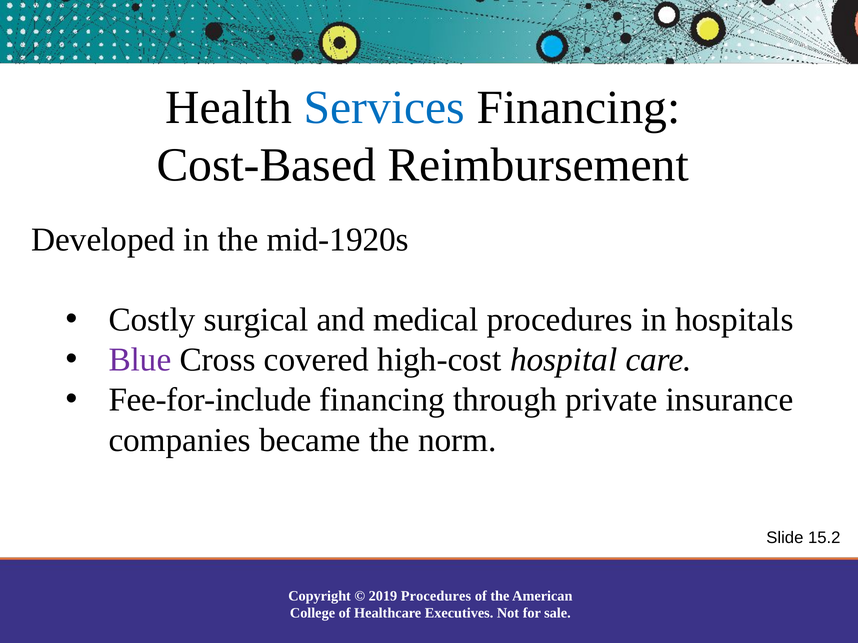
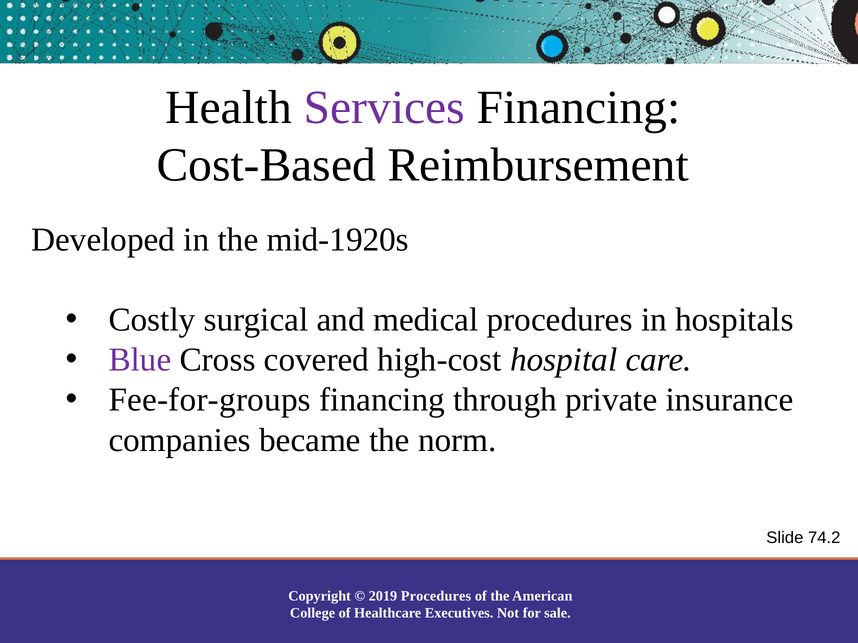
Services colour: blue -> purple
Fee-for-include: Fee-for-include -> Fee-for-groups
15.2: 15.2 -> 74.2
